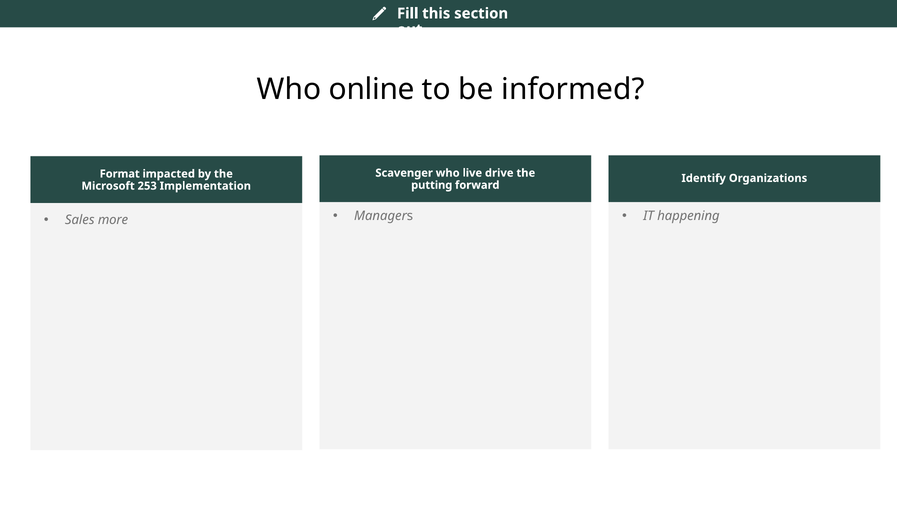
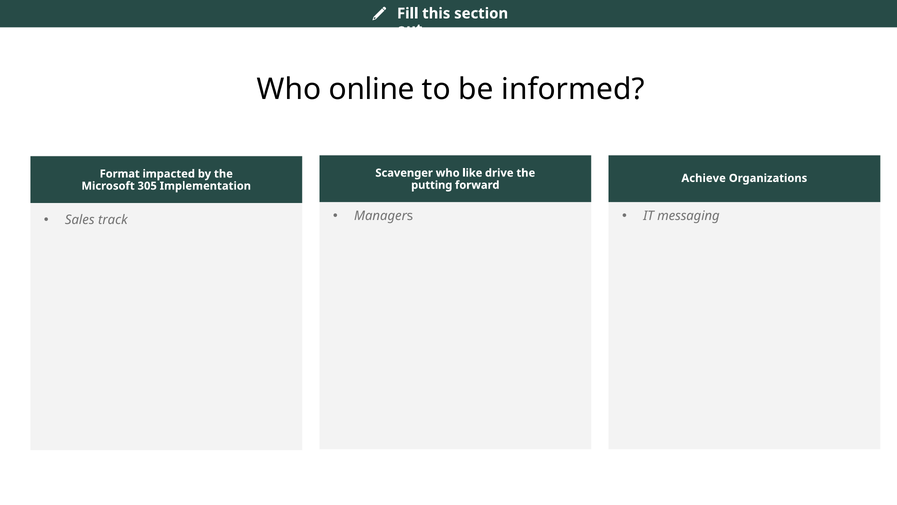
live: live -> like
Identify: Identify -> Achieve
253: 253 -> 305
happening: happening -> messaging
more: more -> track
